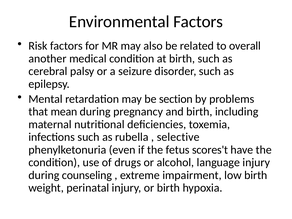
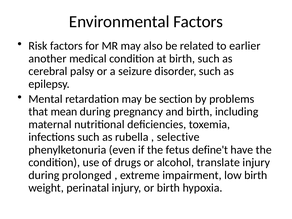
overall: overall -> earlier
scores't: scores't -> define't
language: language -> translate
counseling: counseling -> prolonged
